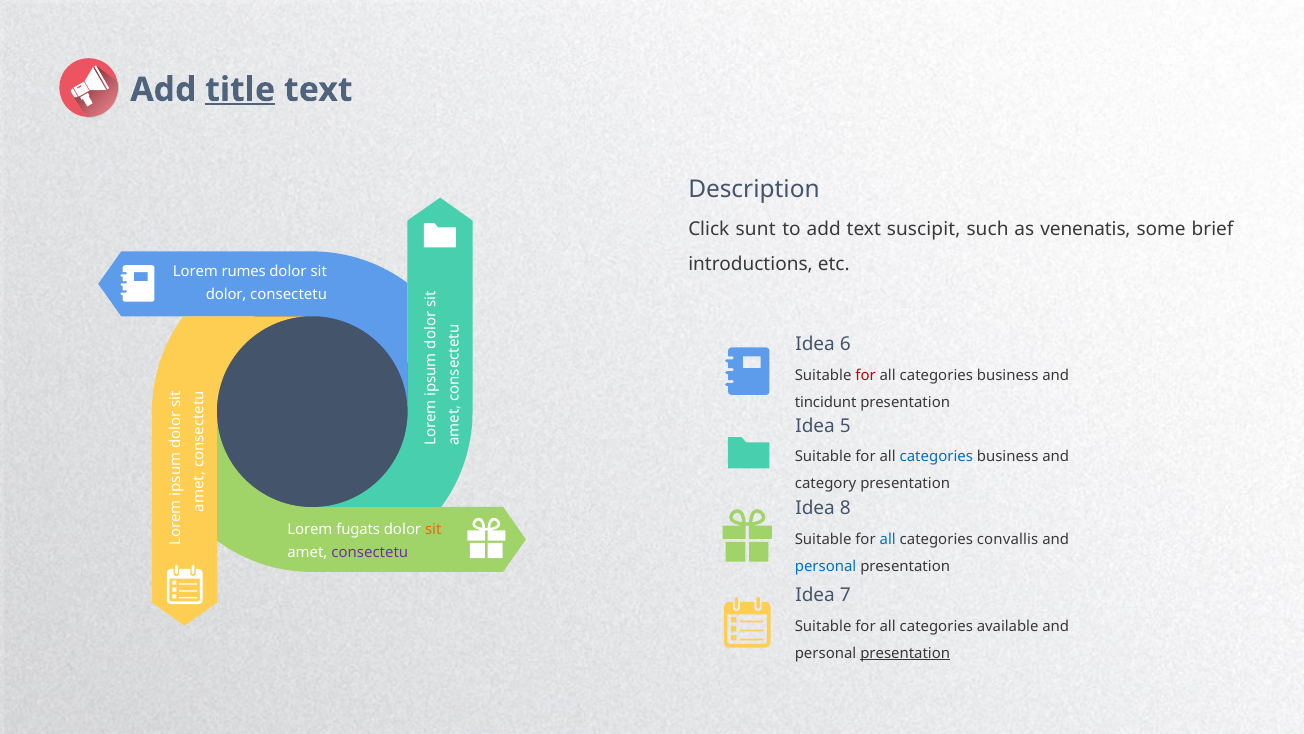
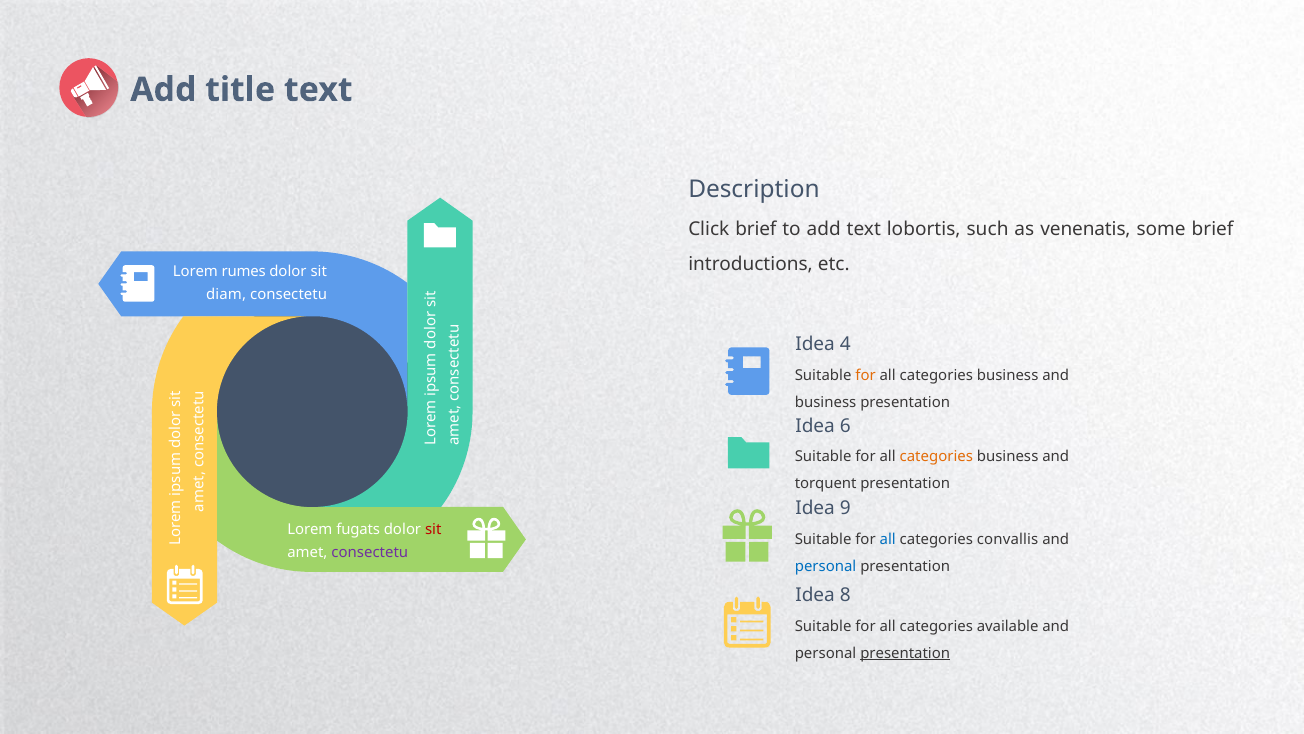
title underline: present -> none
Click sunt: sunt -> brief
suscipit: suscipit -> lobortis
dolor at (226, 294): dolor -> diam
6: 6 -> 4
for at (866, 375) colour: red -> orange
tincidunt at (826, 402): tincidunt -> business
5: 5 -> 6
categories at (936, 457) colour: blue -> orange
category: category -> torquent
8: 8 -> 9
sit at (433, 529) colour: orange -> red
7: 7 -> 8
